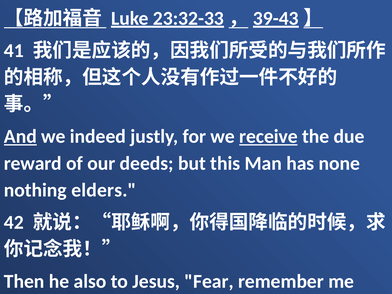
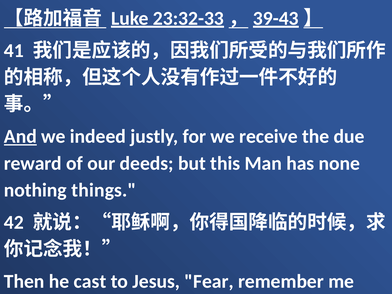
receive underline: present -> none
elders: elders -> things
also: also -> cast
